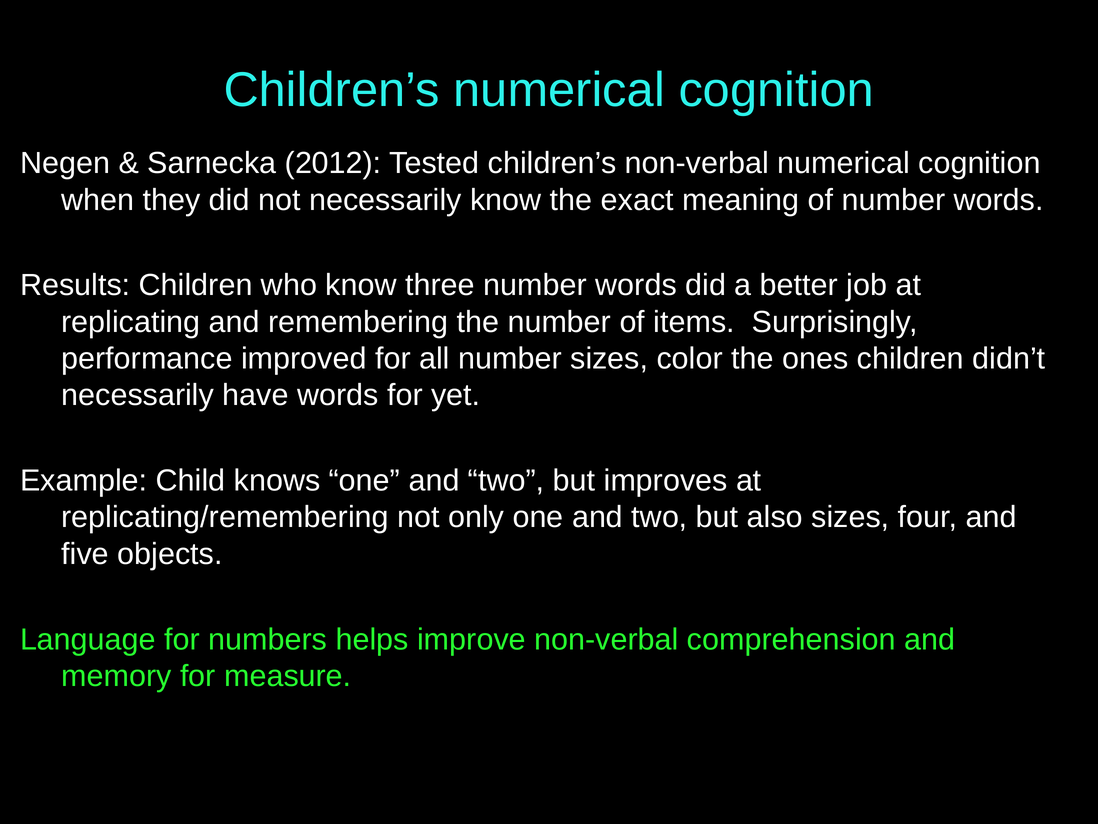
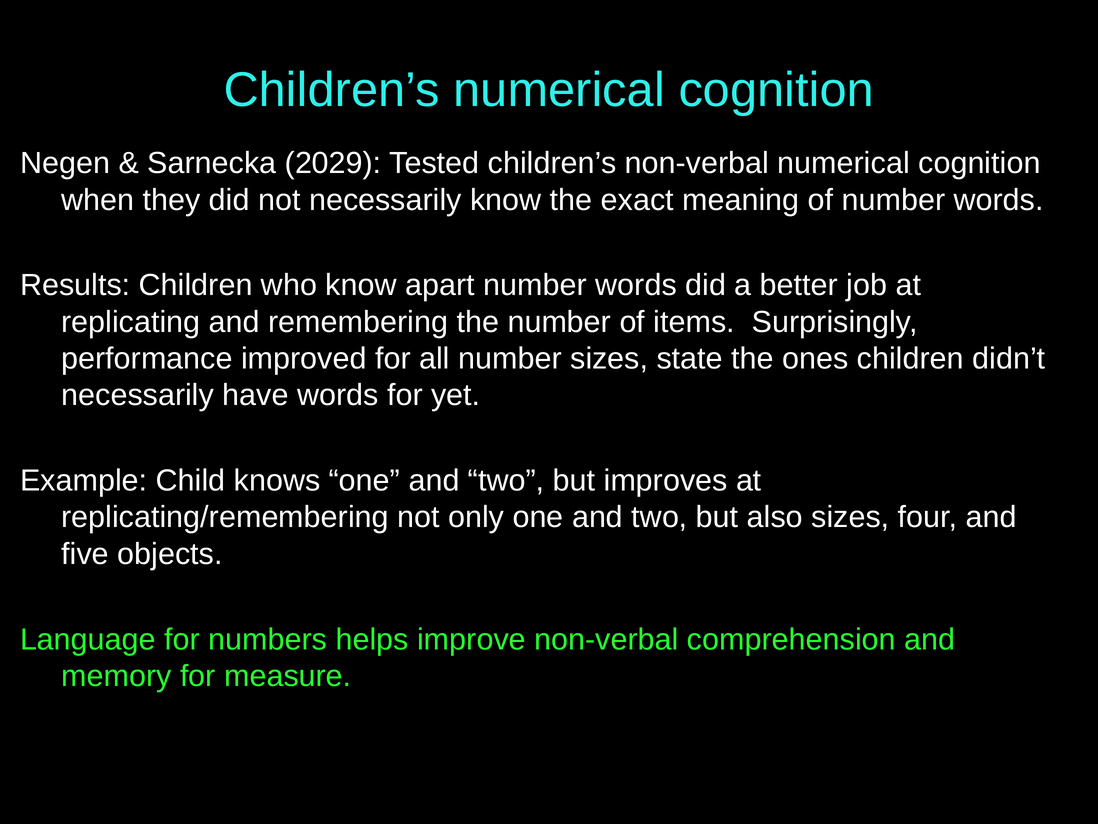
2012: 2012 -> 2029
three: three -> apart
color: color -> state
